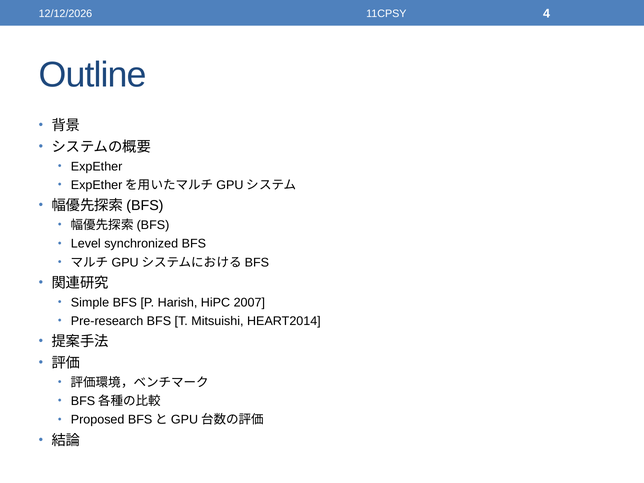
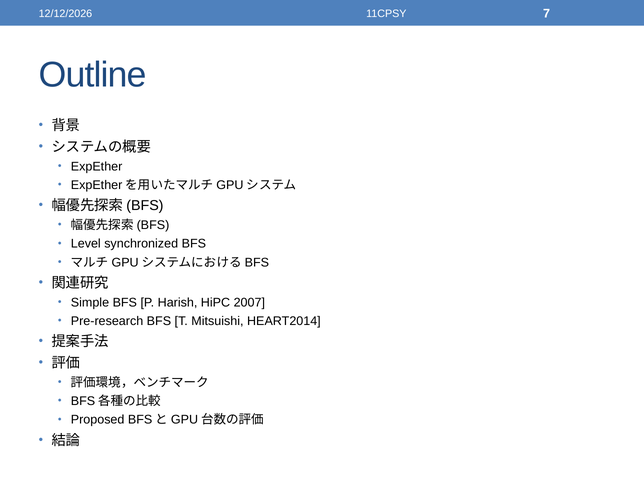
4: 4 -> 7
